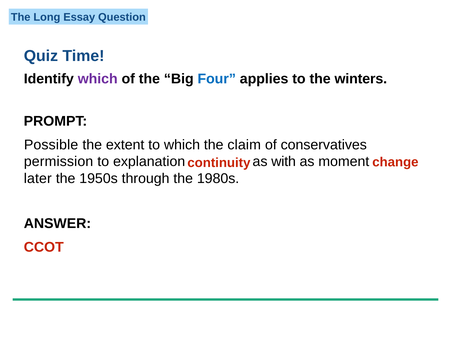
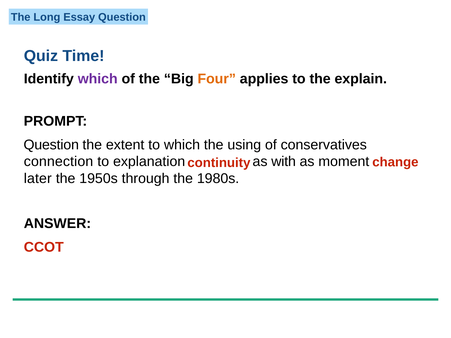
Four colour: blue -> orange
winters: winters -> explain
Possible at (51, 145): Possible -> Question
claim: claim -> using
permission: permission -> connection
